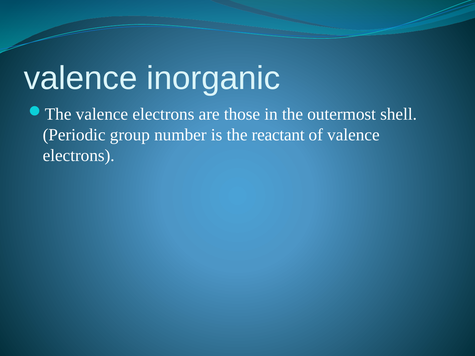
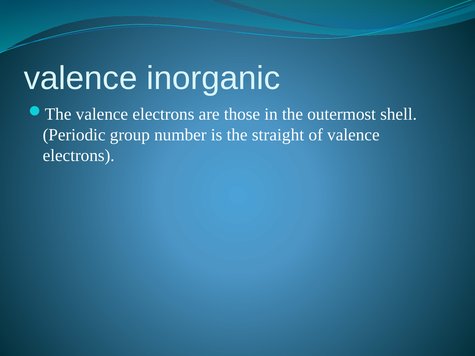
reactant: reactant -> straight
